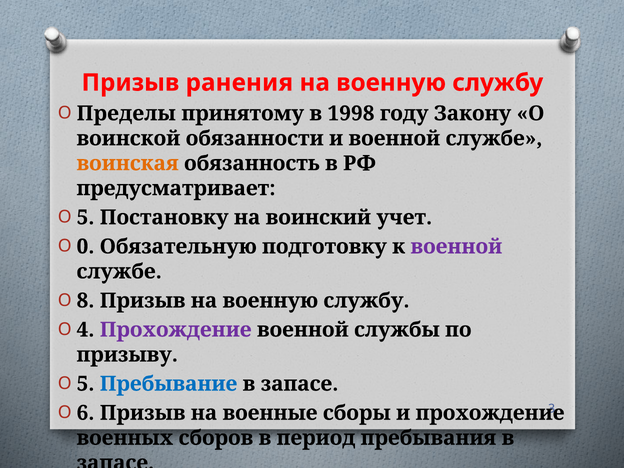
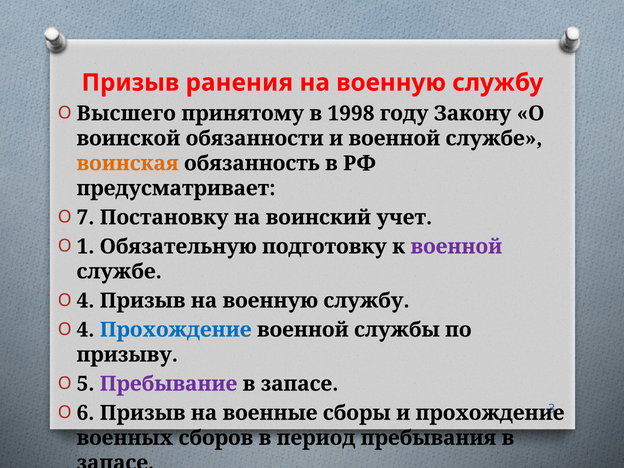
Пределы: Пределы -> Высшего
5 at (85, 217): 5 -> 7
0: 0 -> 1
8 at (85, 301): 8 -> 4
Прохождение at (176, 330) colour: purple -> blue
Пребывание colour: blue -> purple
